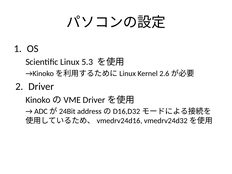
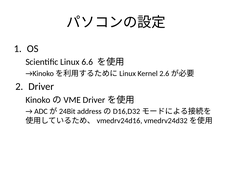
5.3: 5.3 -> 6.6
